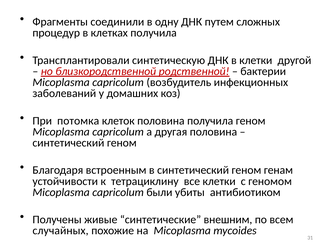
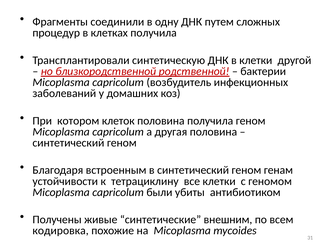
потомка: потомка -> котором
случайных: случайных -> кодировка
